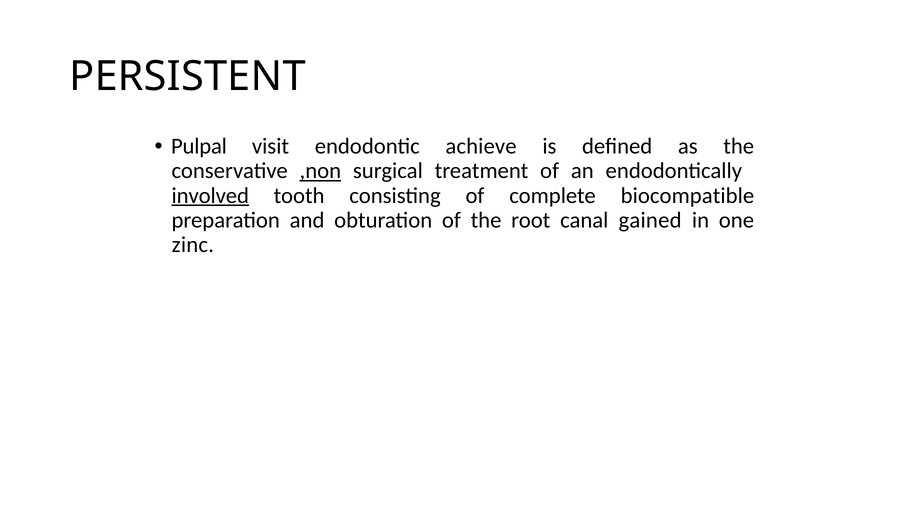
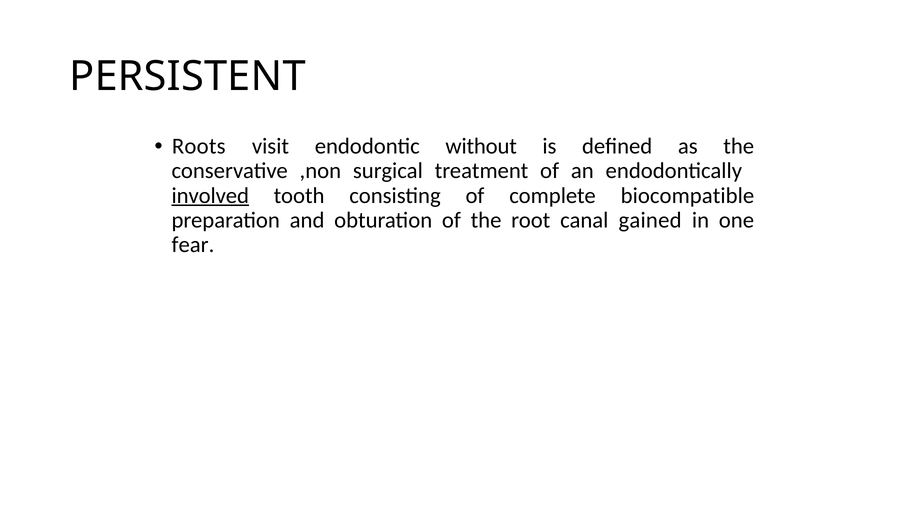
Pulpal: Pulpal -> Roots
achieve: achieve -> without
,non underline: present -> none
zinc: zinc -> fear
